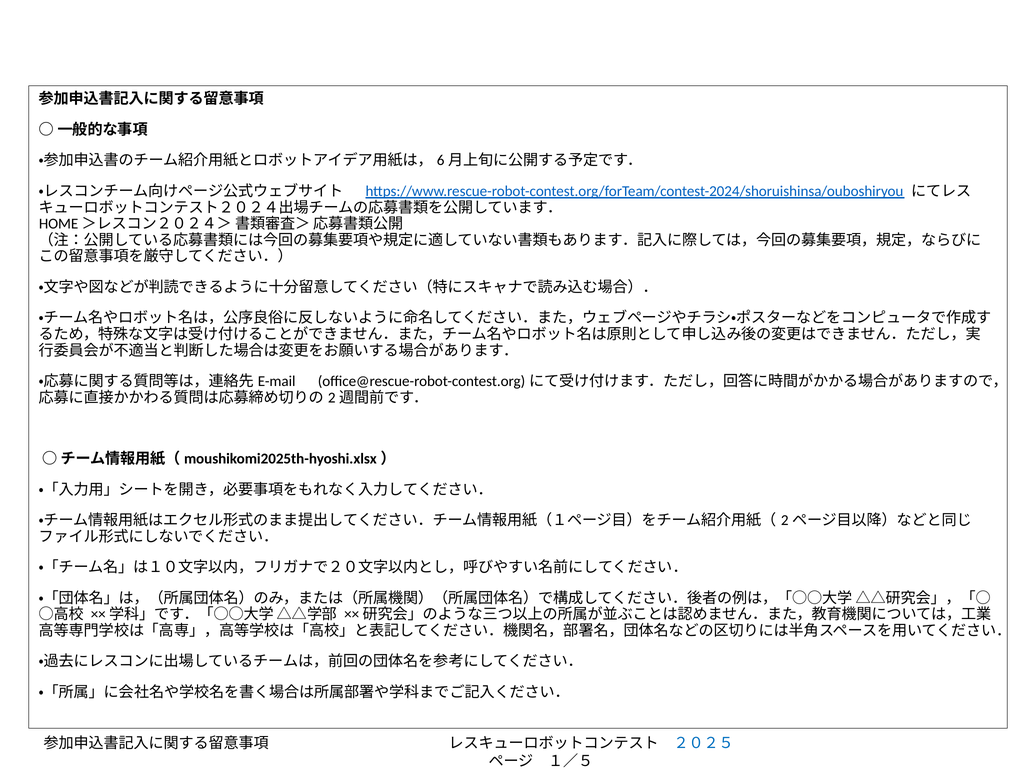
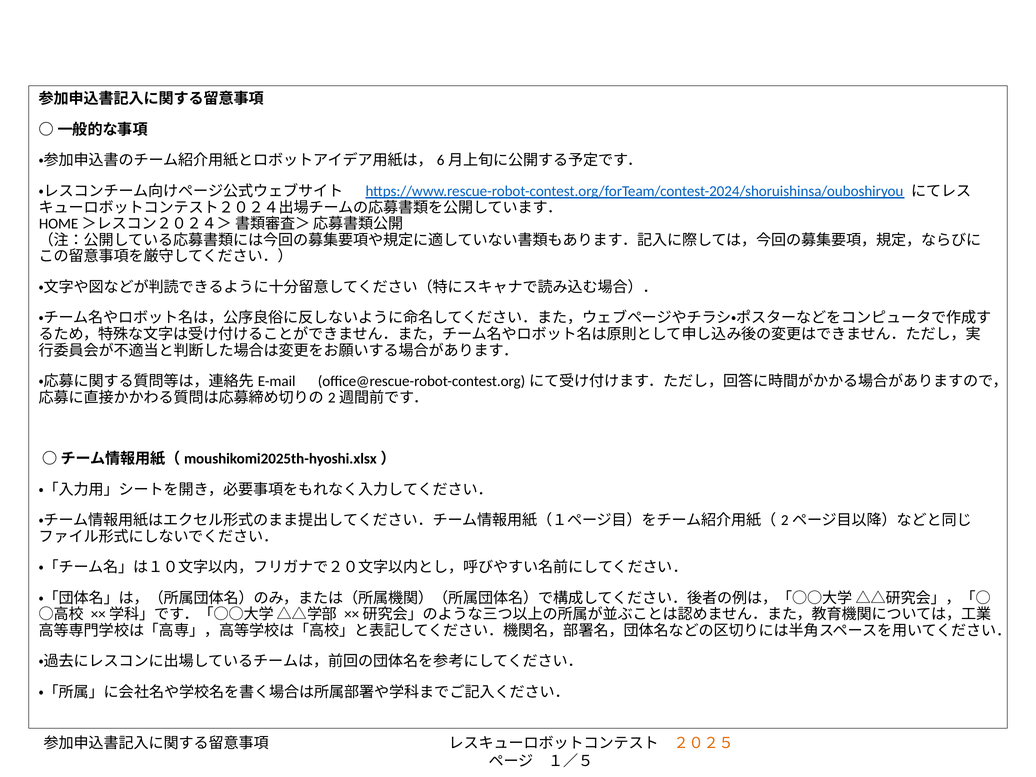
２０２５ colour: blue -> orange
